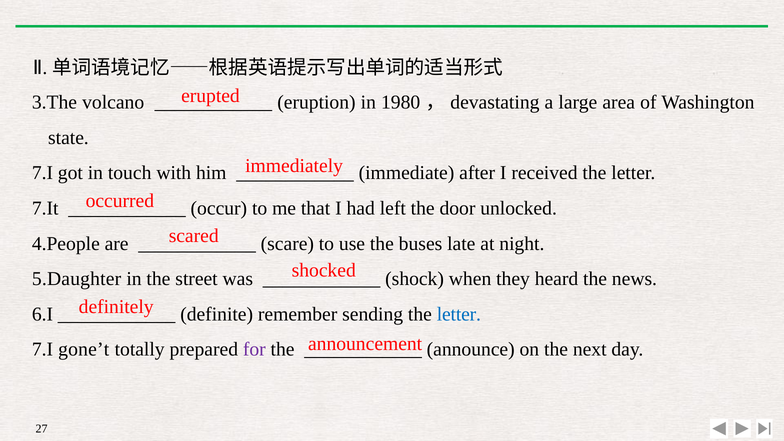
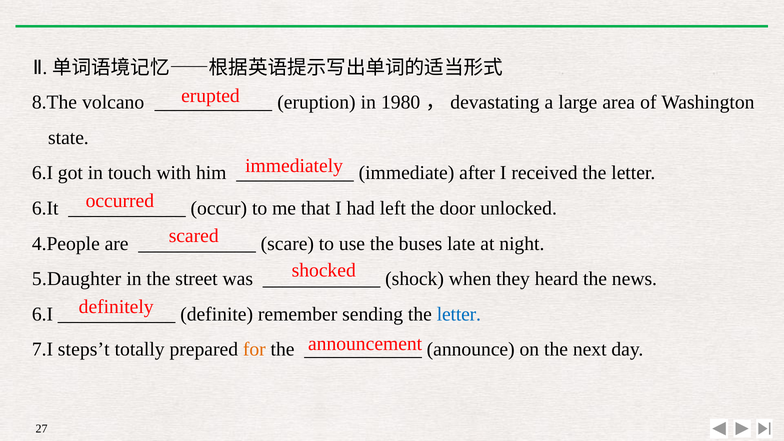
3.The: 3.The -> 8.The
7.I at (42, 173): 7.I -> 6.I
7.It: 7.It -> 6.It
gone’t: gone’t -> steps’t
for colour: purple -> orange
